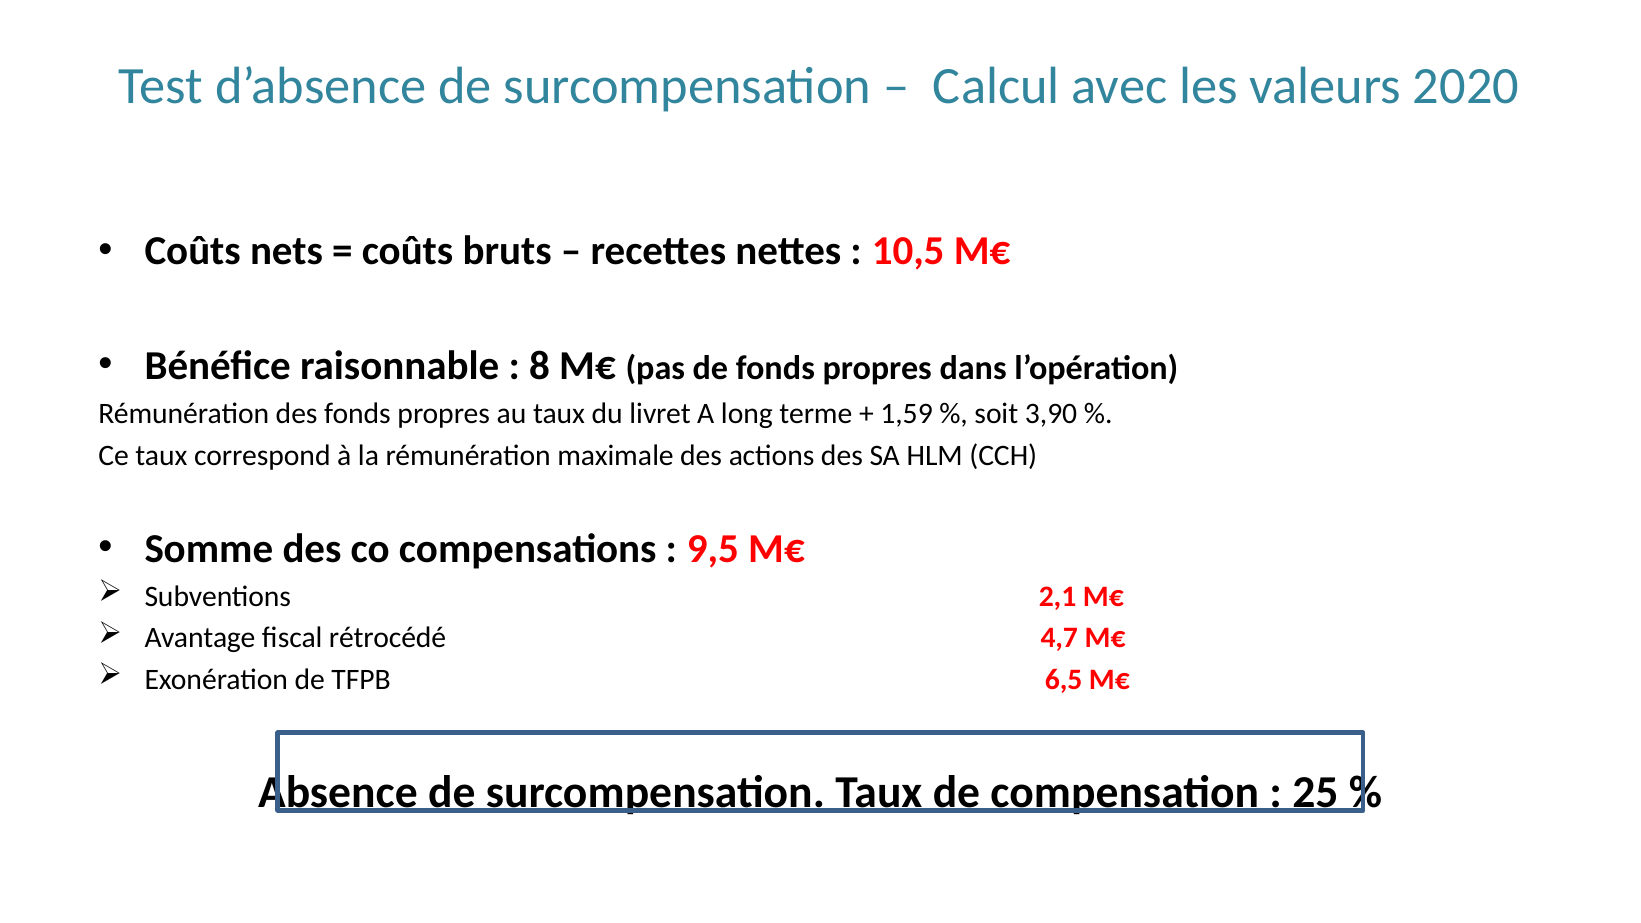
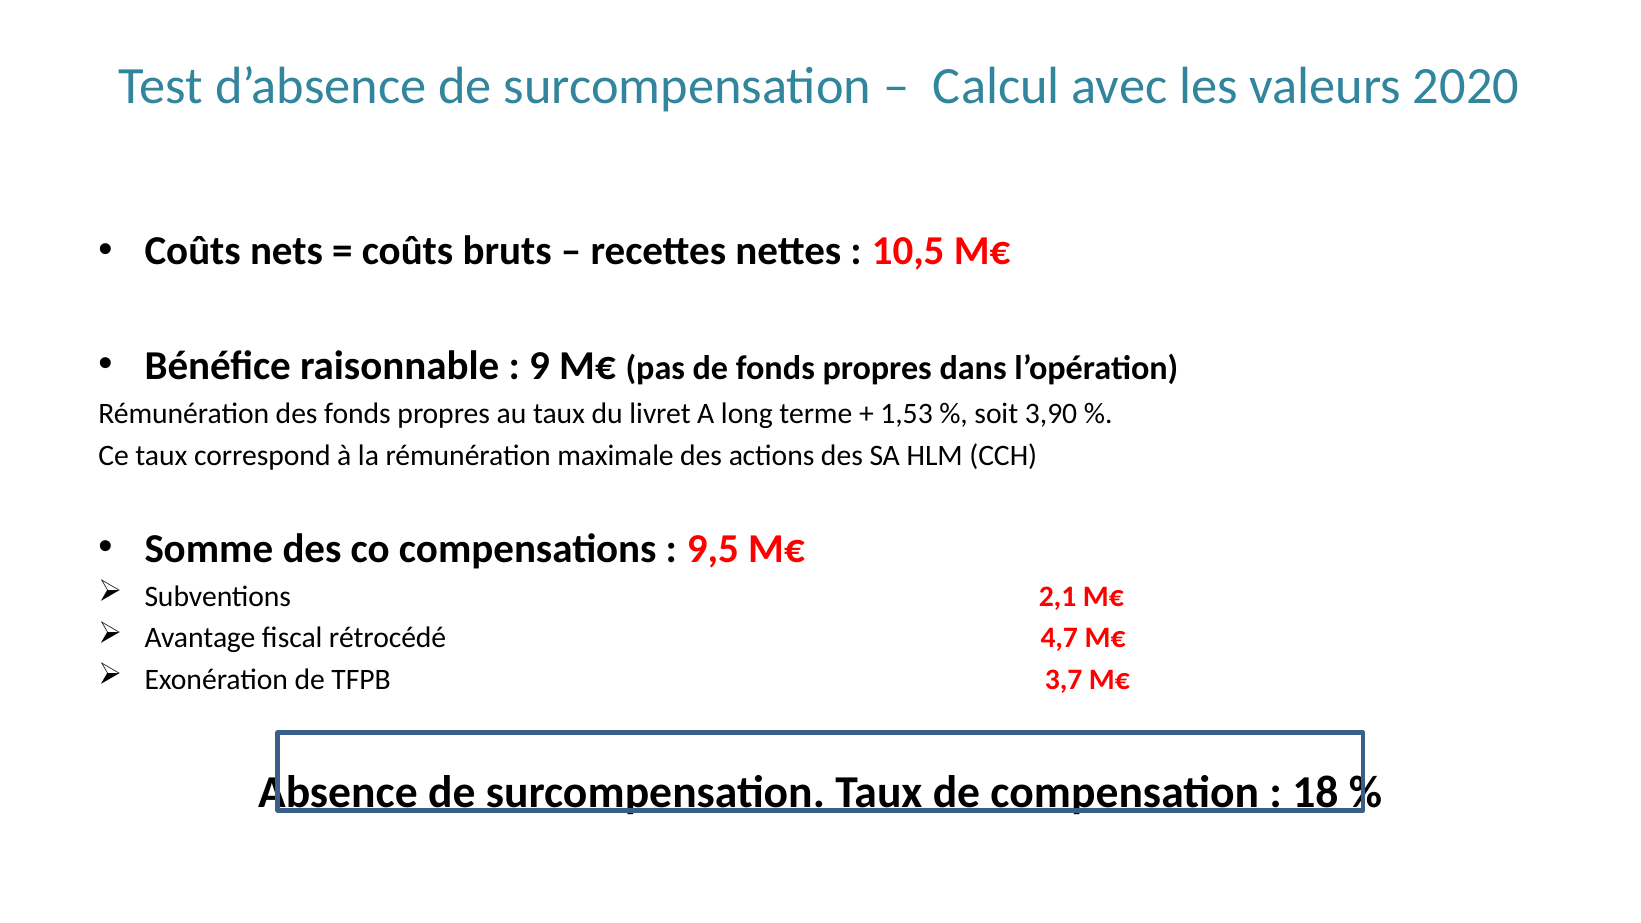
8: 8 -> 9
1,59: 1,59 -> 1,53
6,5: 6,5 -> 3,7
25: 25 -> 18
